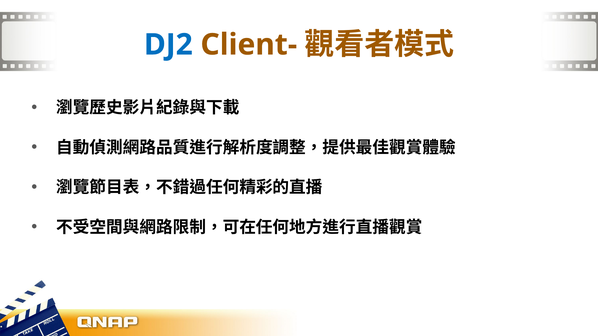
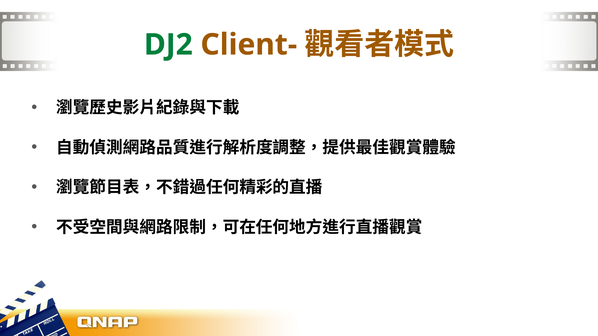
DJ2 colour: blue -> green
